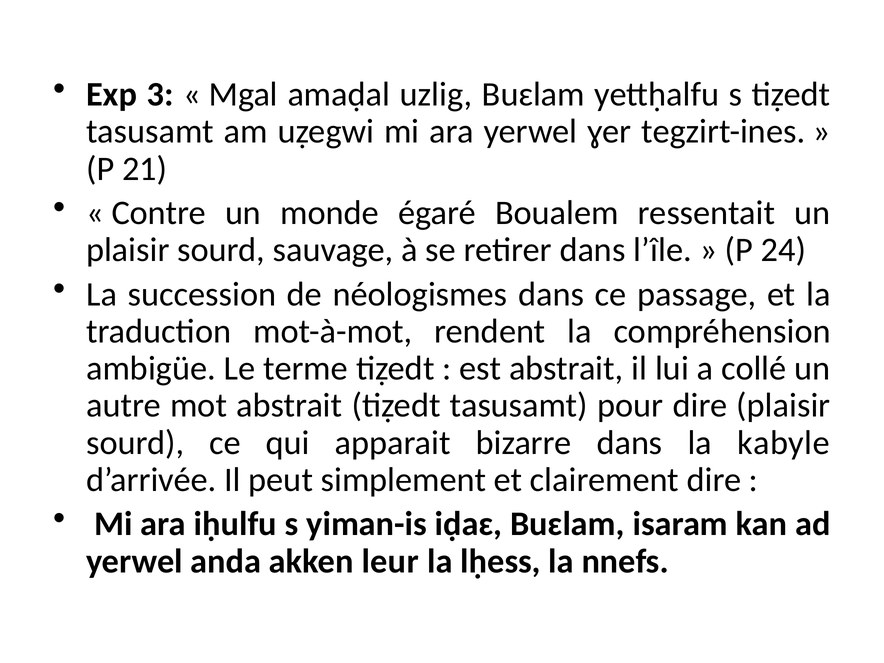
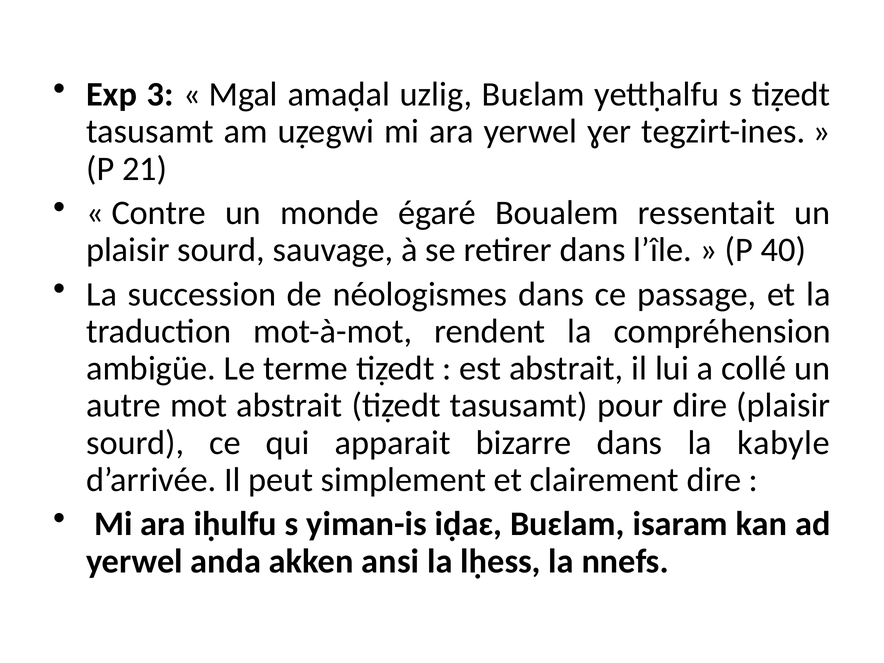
24: 24 -> 40
leur: leur -> ansi
